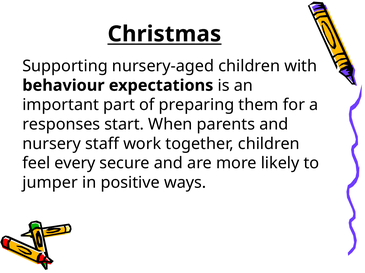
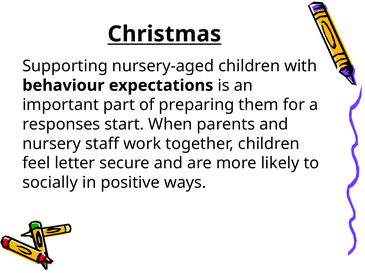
every: every -> letter
jumper: jumper -> socially
